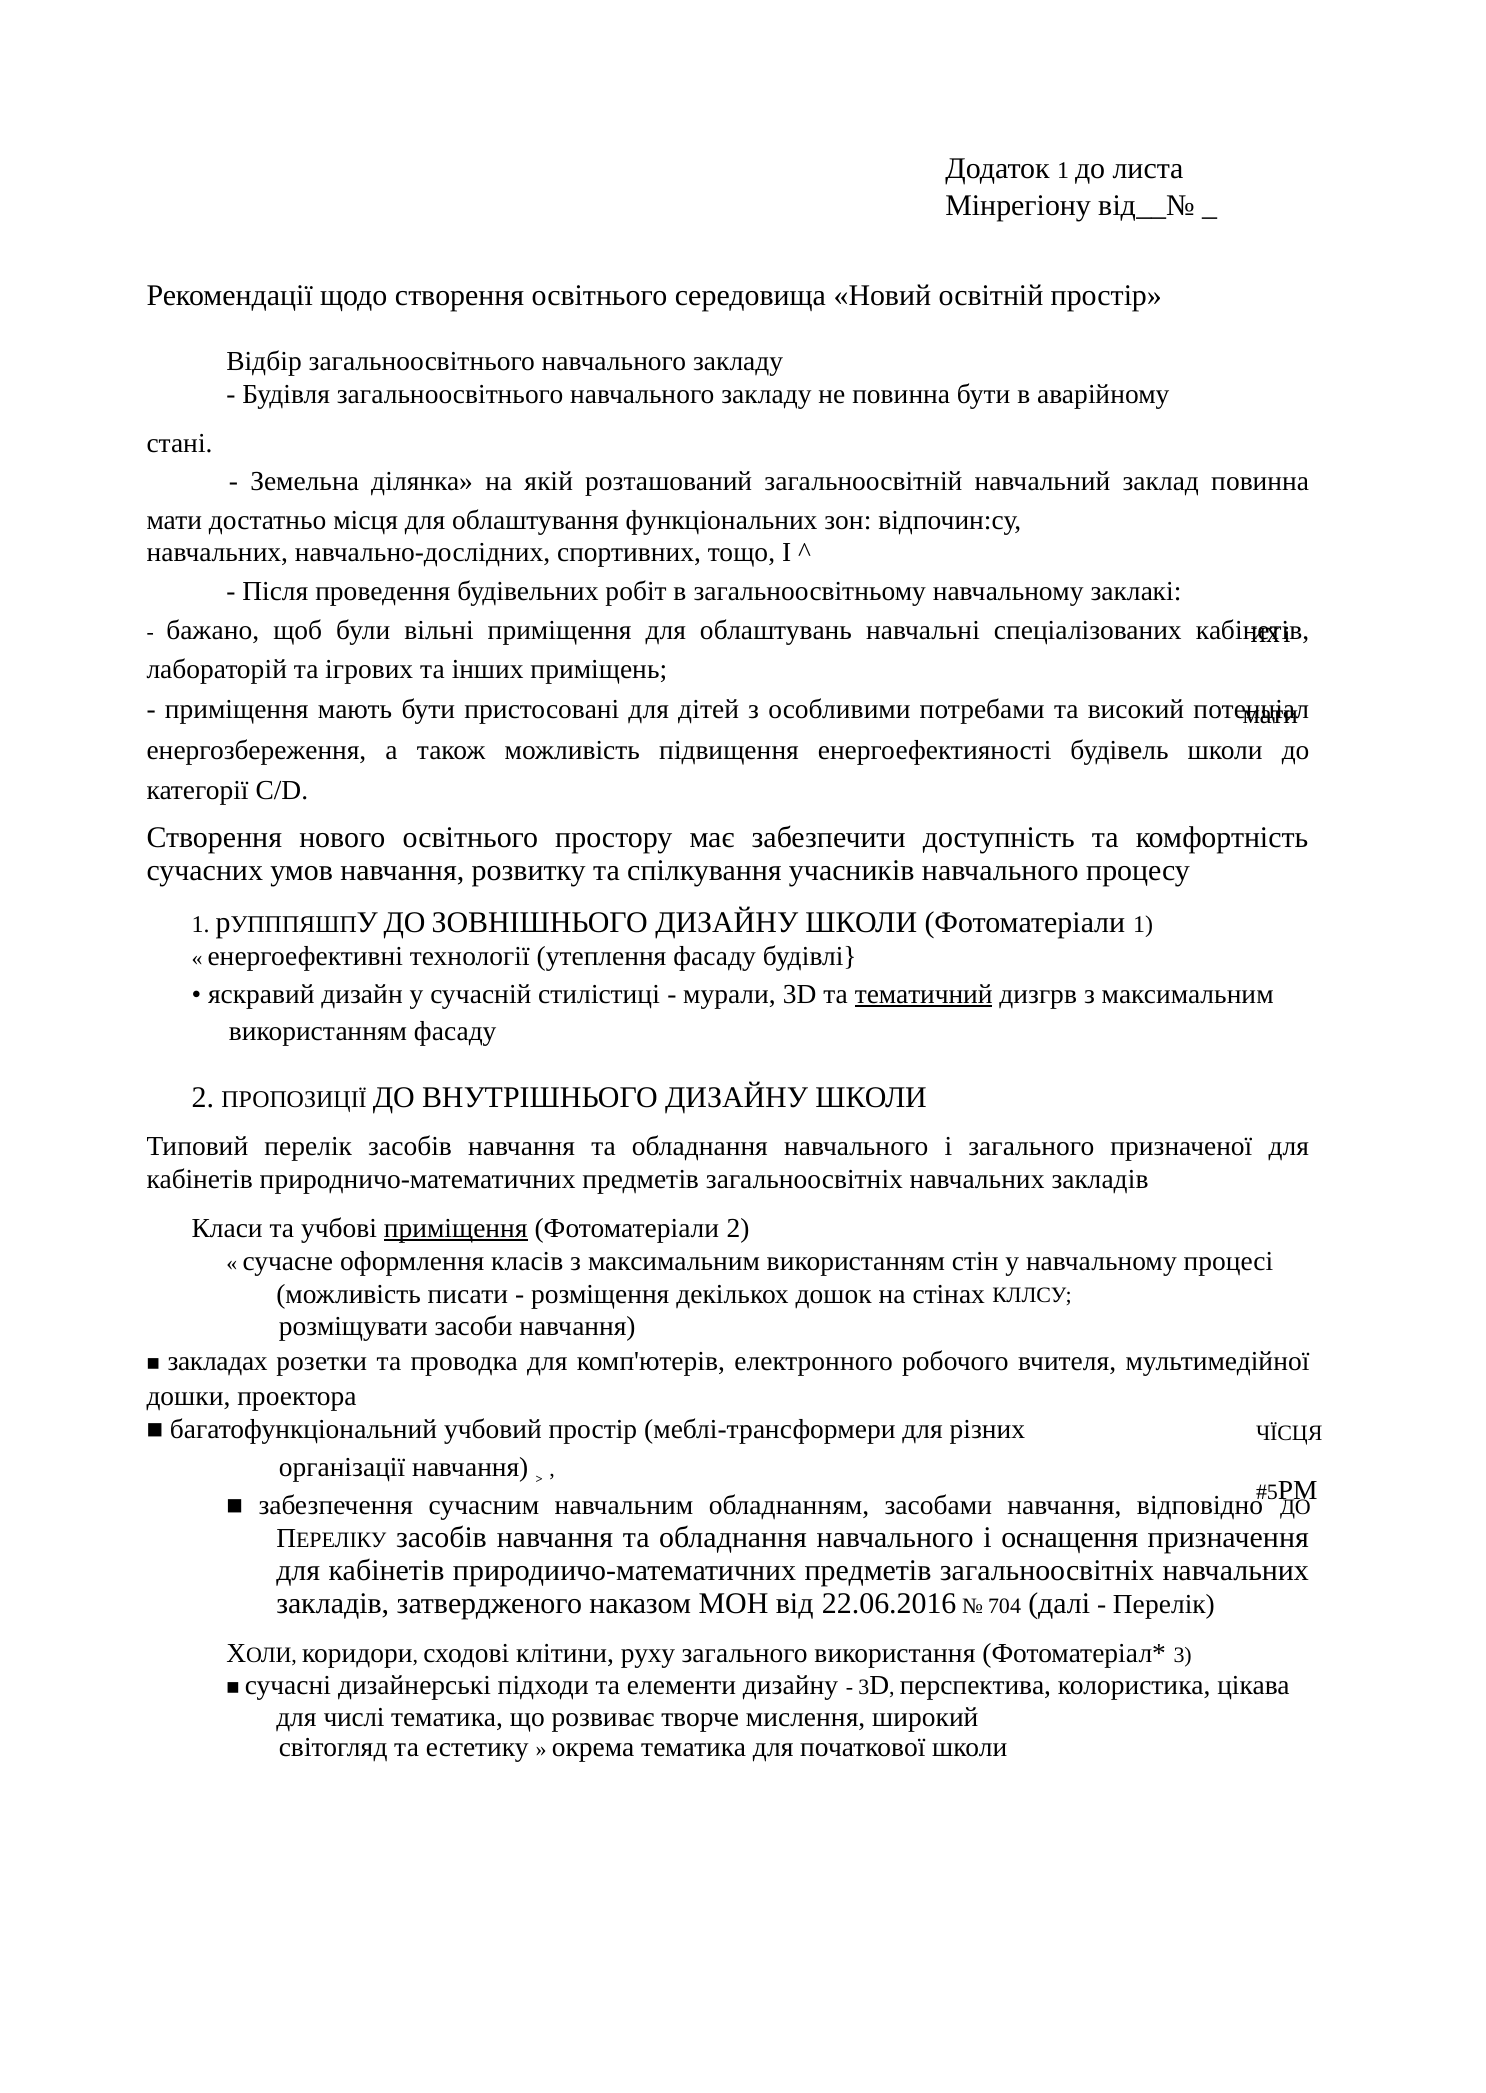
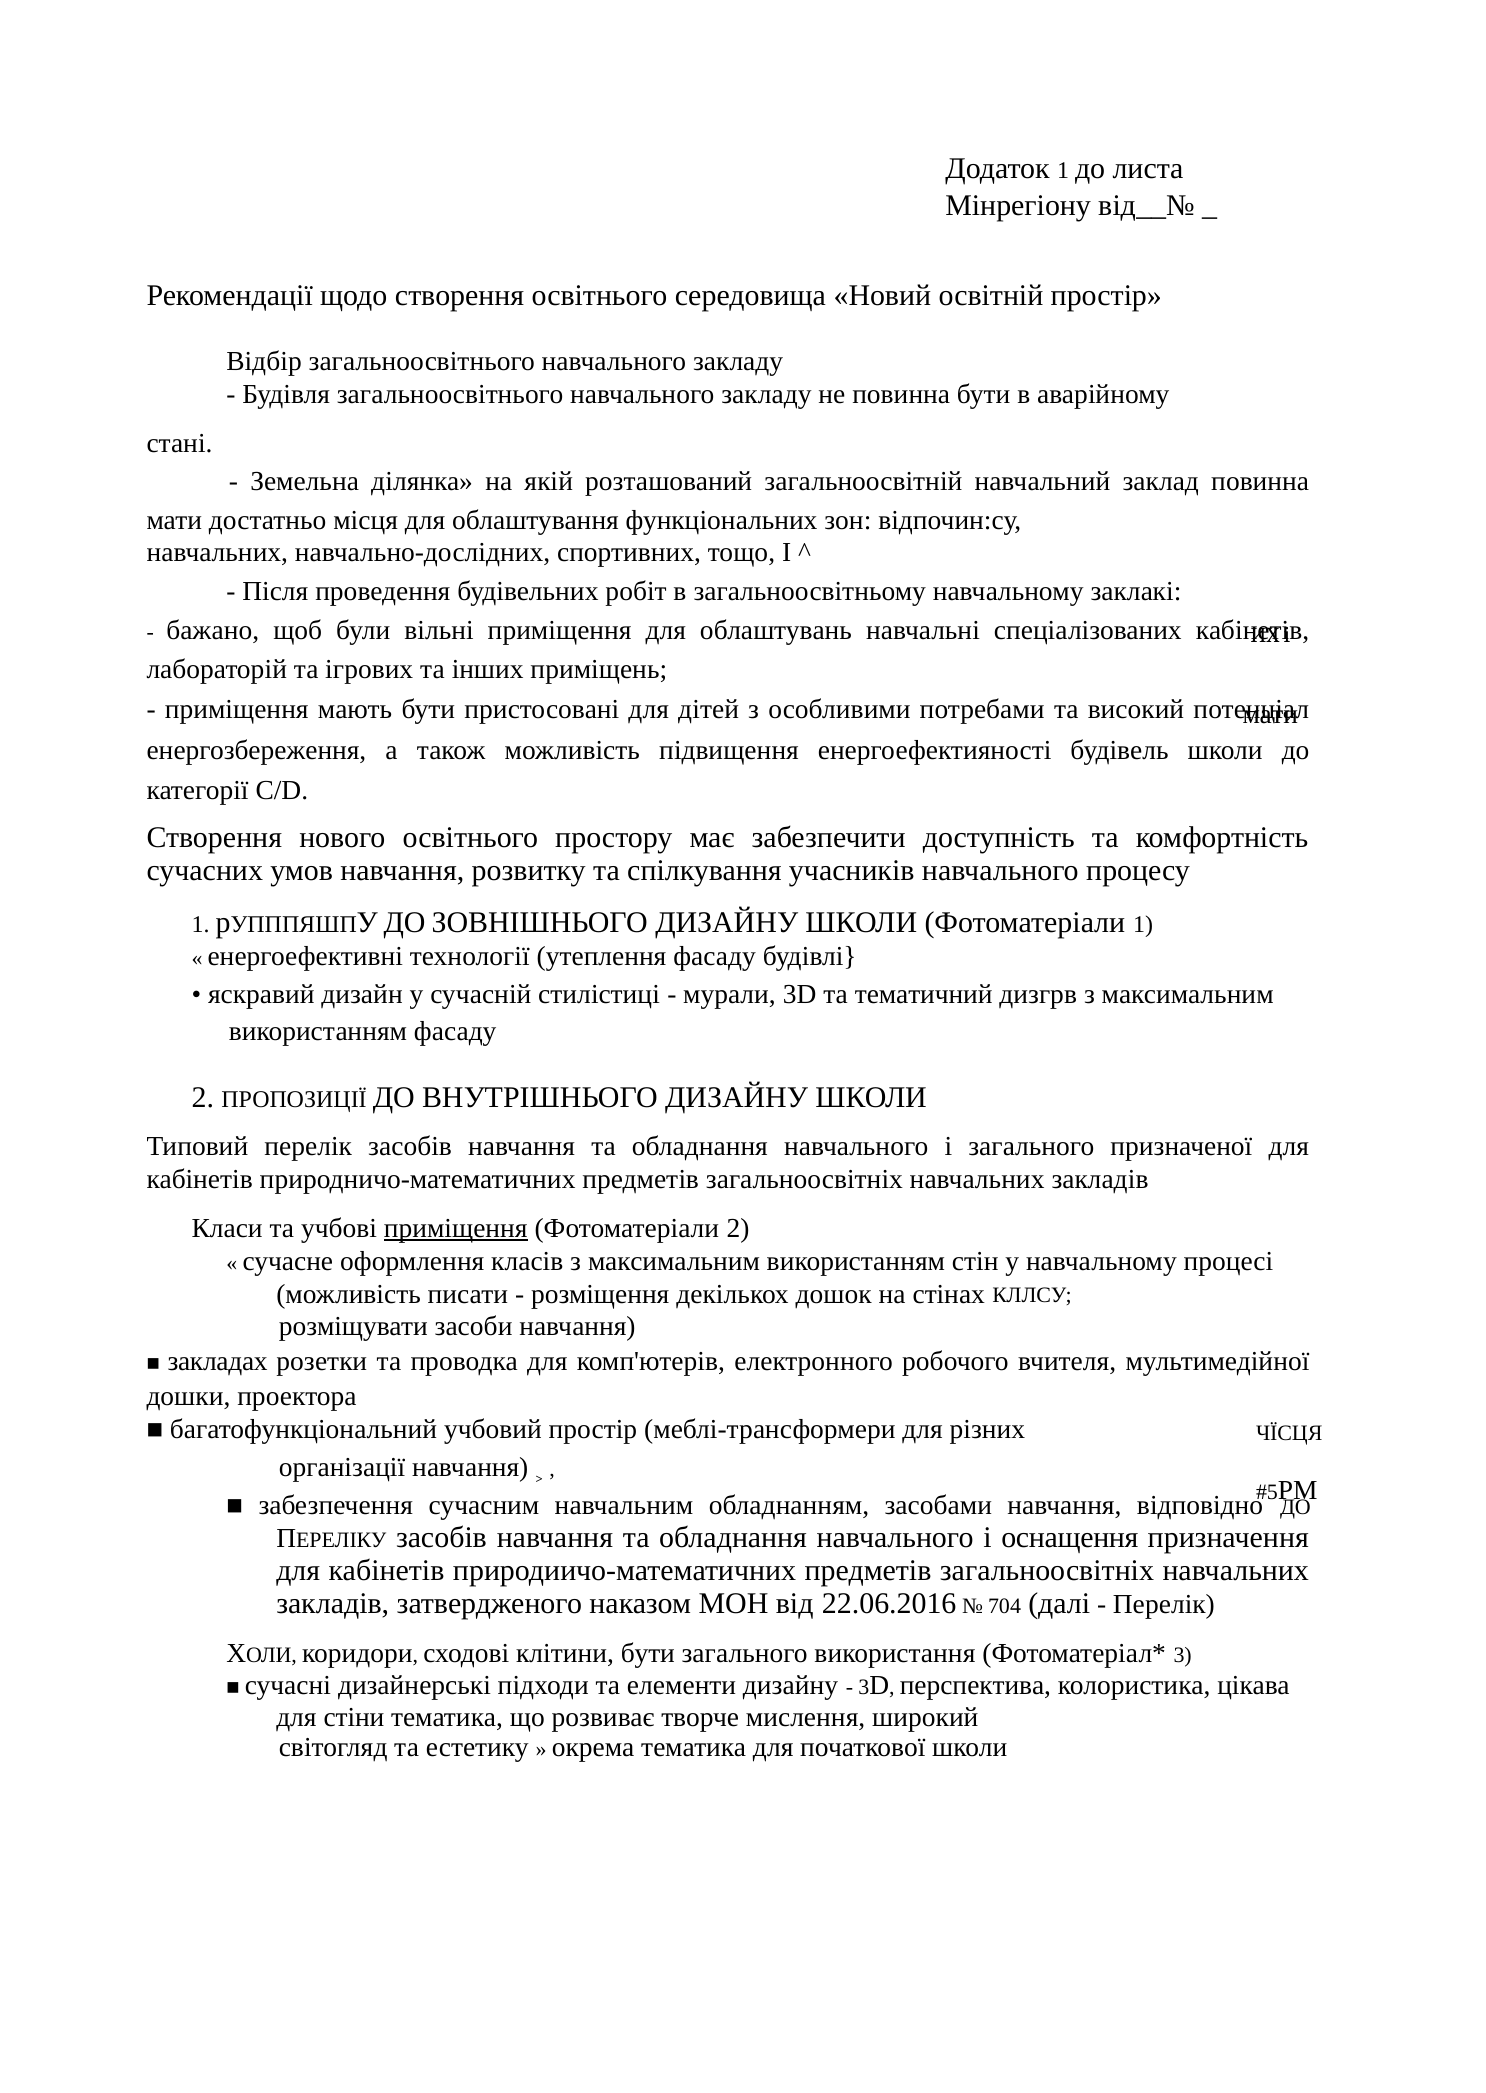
тематичний underline: present -> none
клітини руху: руху -> бути
числі: числі -> стіни
